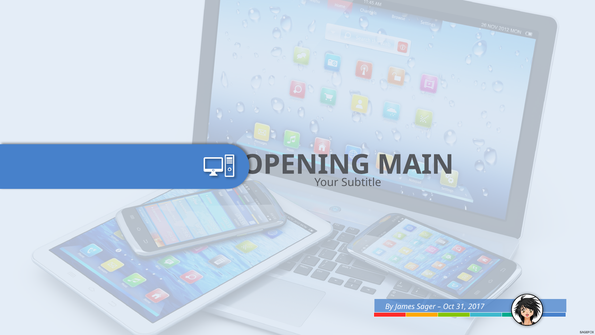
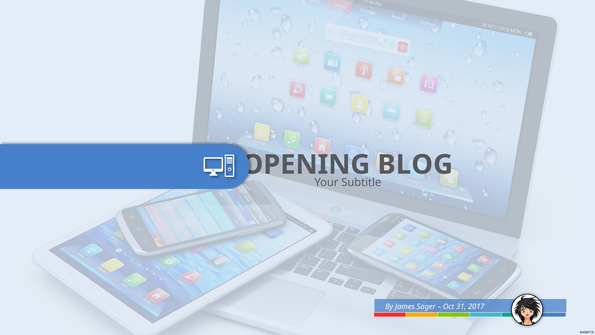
MAIN: MAIN -> BLOG
